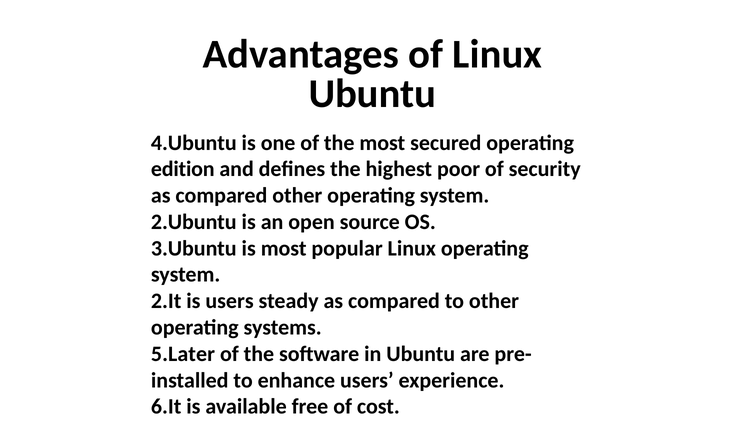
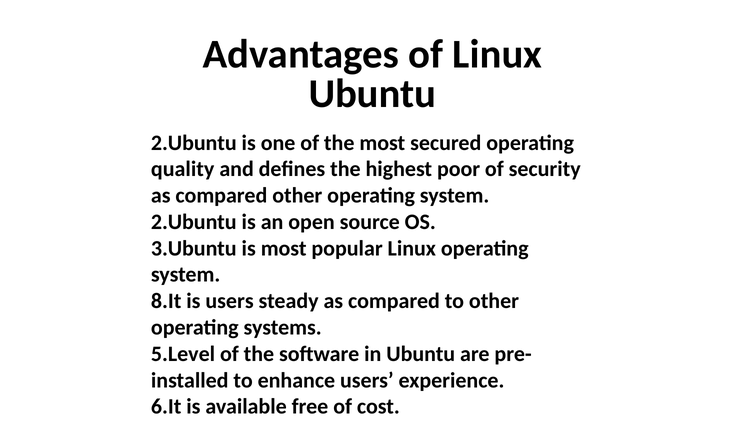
4.Ubuntu at (194, 143): 4.Ubuntu -> 2.Ubuntu
edition: edition -> quality
2.It: 2.It -> 8.It
5.Later: 5.Later -> 5.Level
